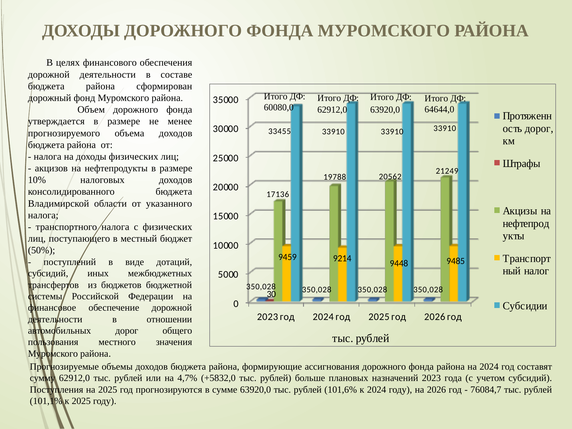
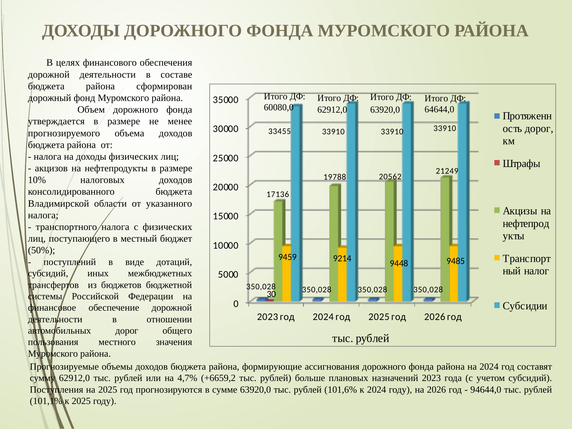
+5832,0: +5832,0 -> +6659,2
76084,7: 76084,7 -> 94644,0
